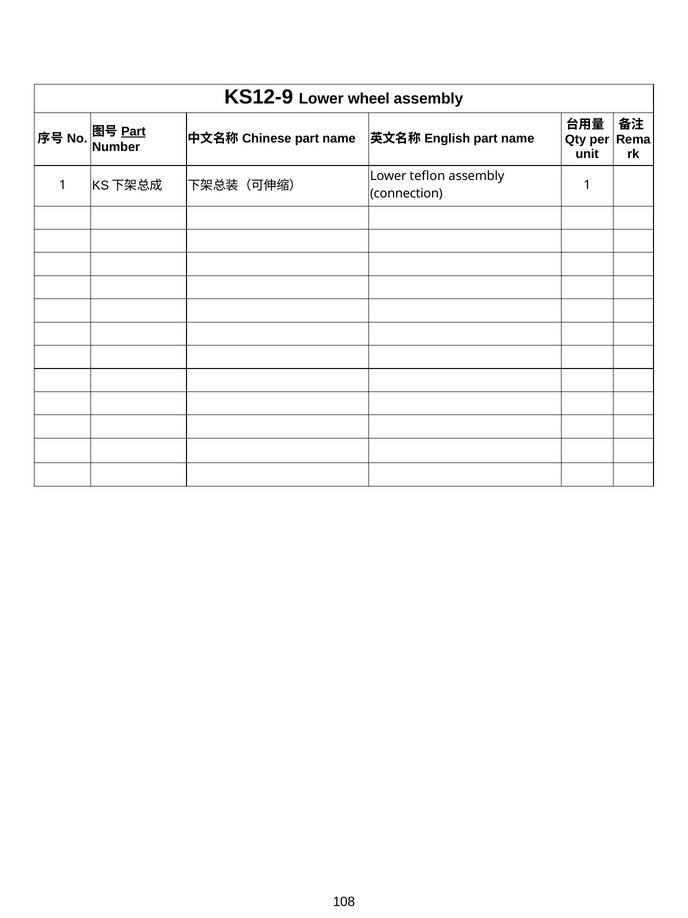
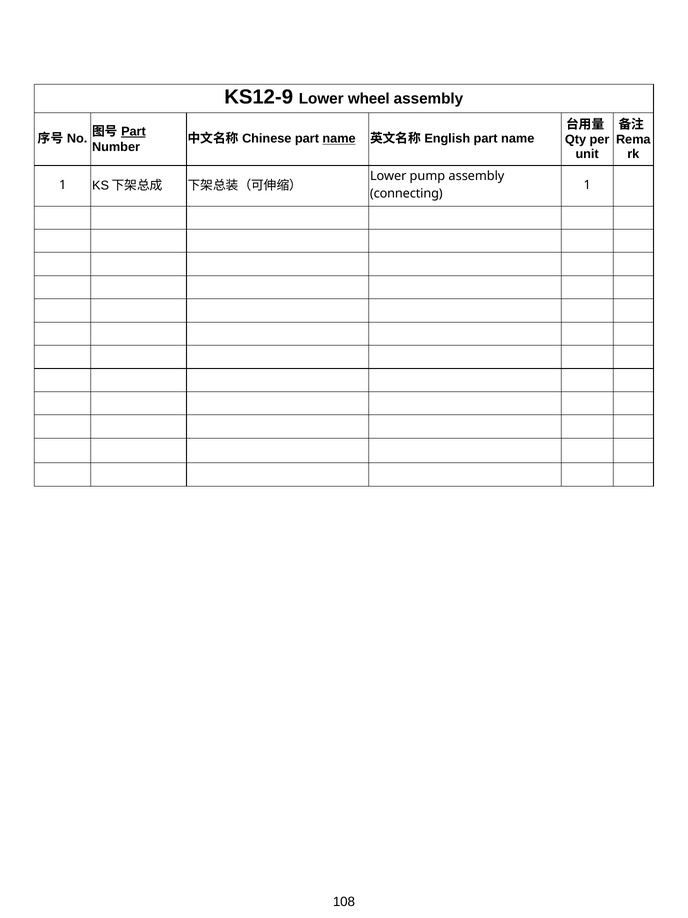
name at (339, 139) underline: none -> present
teflon: teflon -> pump
connection: connection -> connecting
